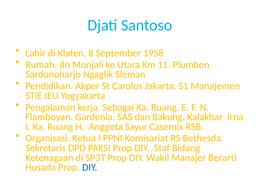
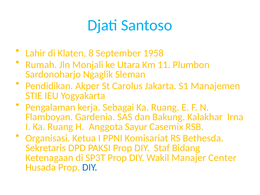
Berarti: Berarti -> Center
